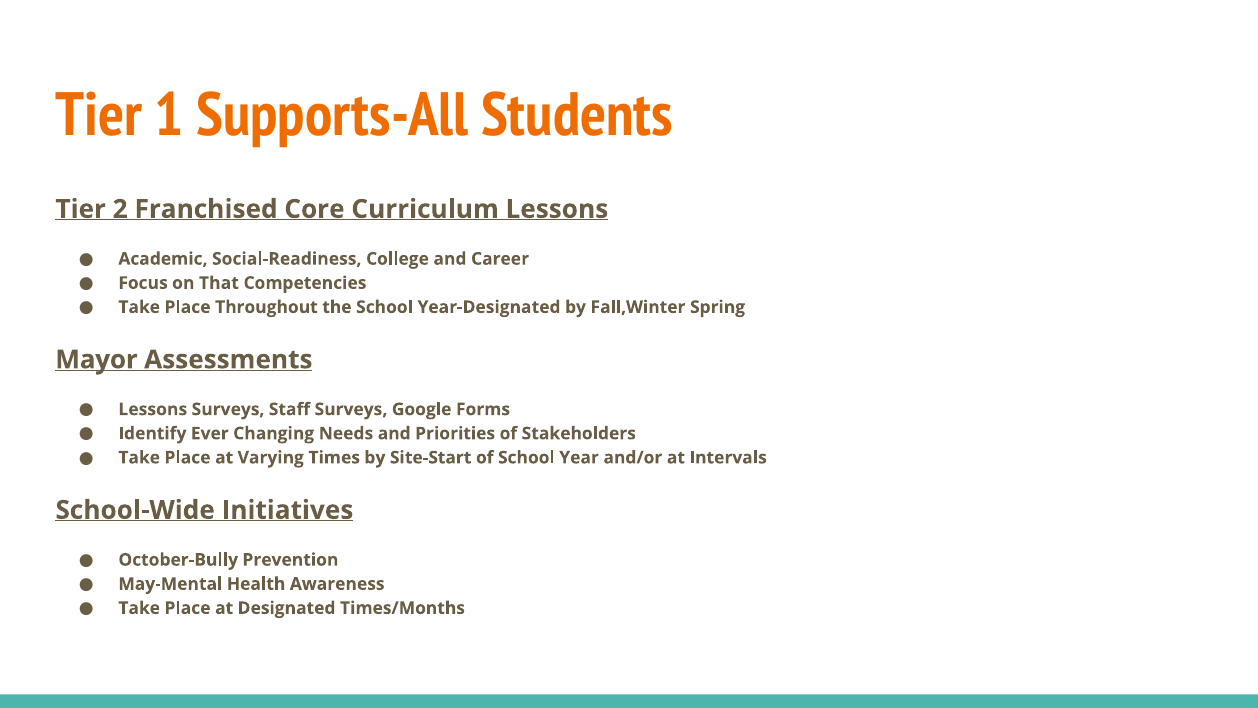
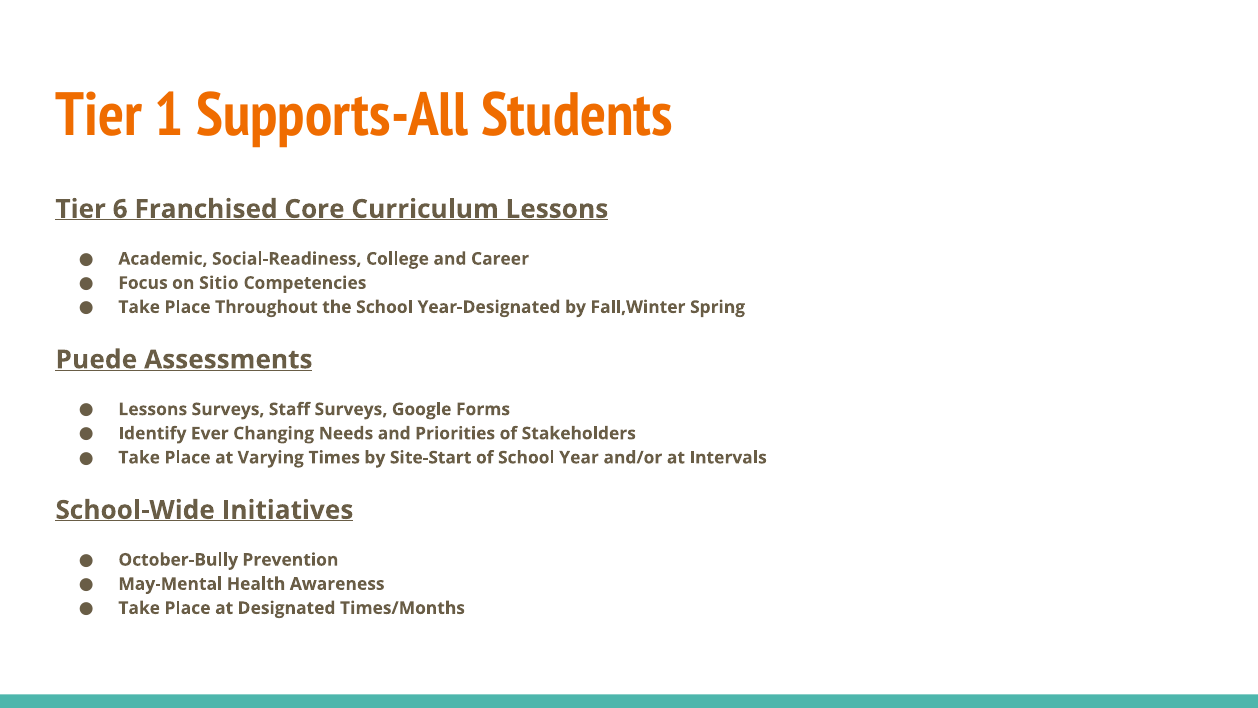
2: 2 -> 6
That: That -> Sitio
Mayor: Mayor -> Puede
